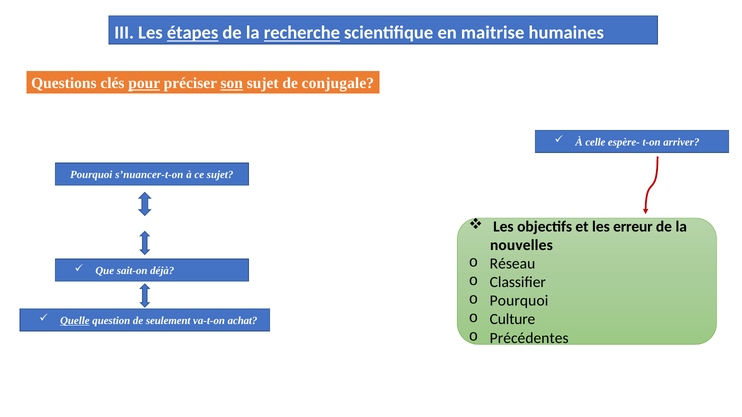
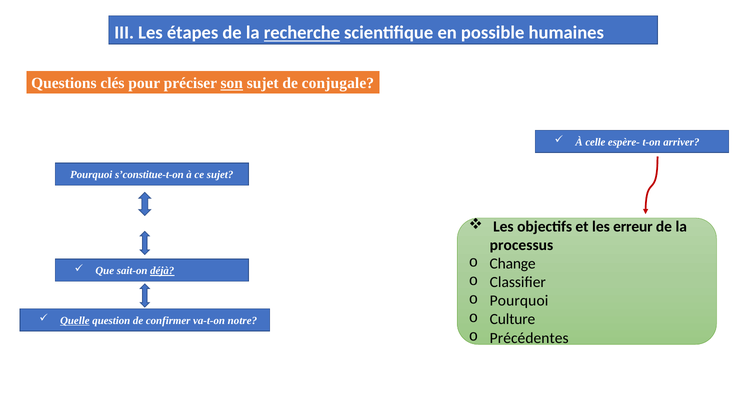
étapes underline: present -> none
maitrise: maitrise -> possible
pour underline: present -> none
s’nuancer-t-on: s’nuancer-t-on -> s’constitue-t-on
nouvelles: nouvelles -> processus
Réseau: Réseau -> Change
déjà underline: none -> present
seulement: seulement -> confirmer
achat: achat -> notre
